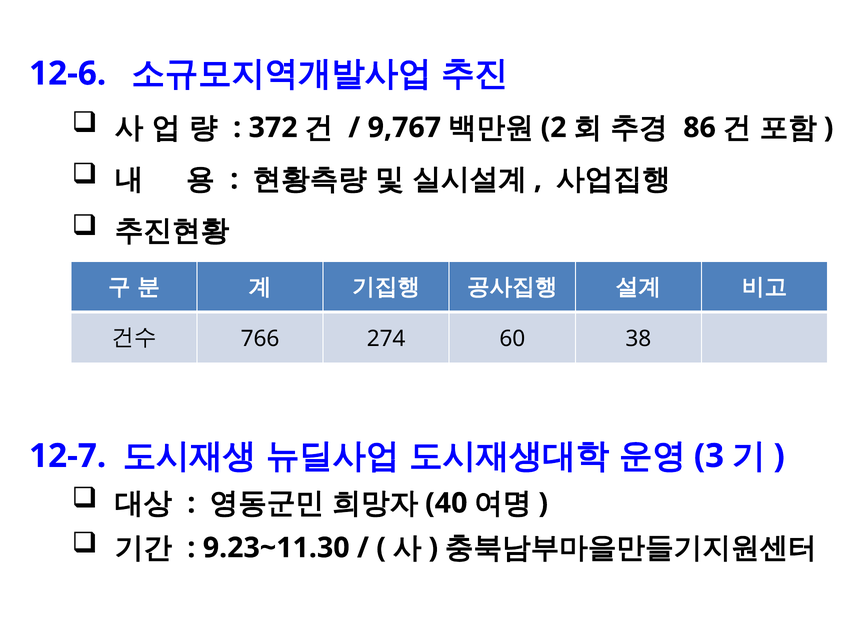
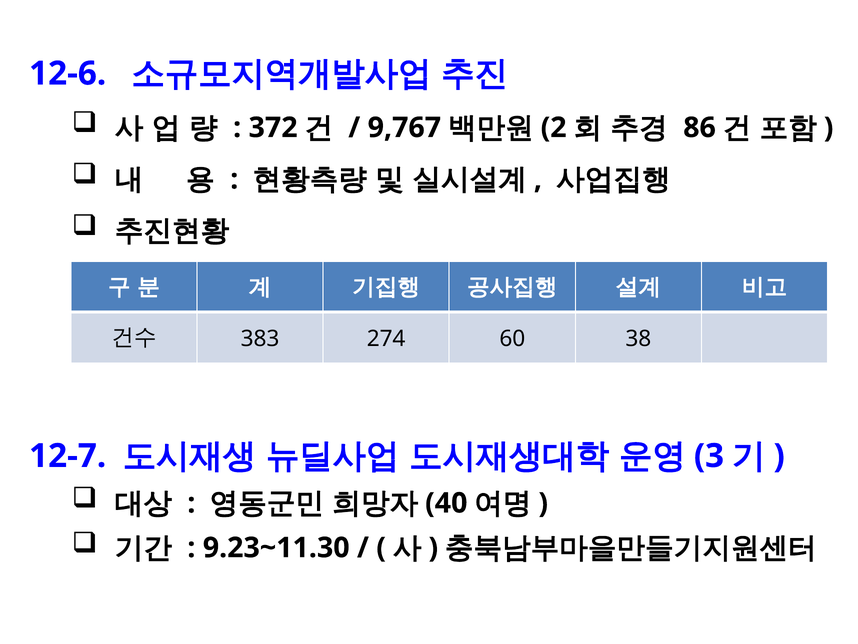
766: 766 -> 383
